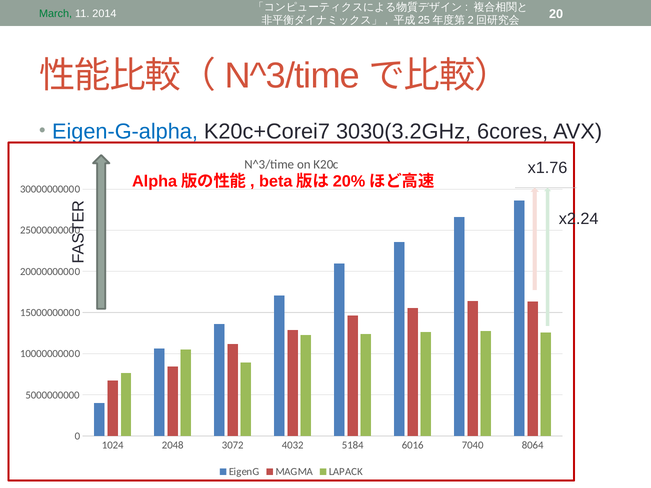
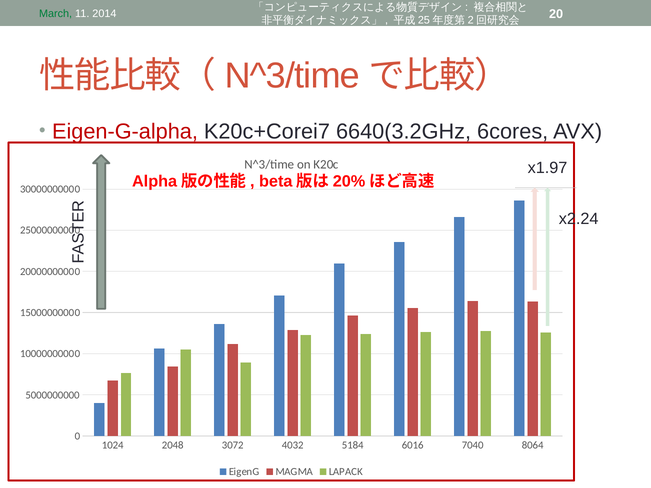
Eigen-G-alpha colour: blue -> red
3030(3.2GHz: 3030(3.2GHz -> 6640(3.2GHz
x1.76: x1.76 -> x1.97
